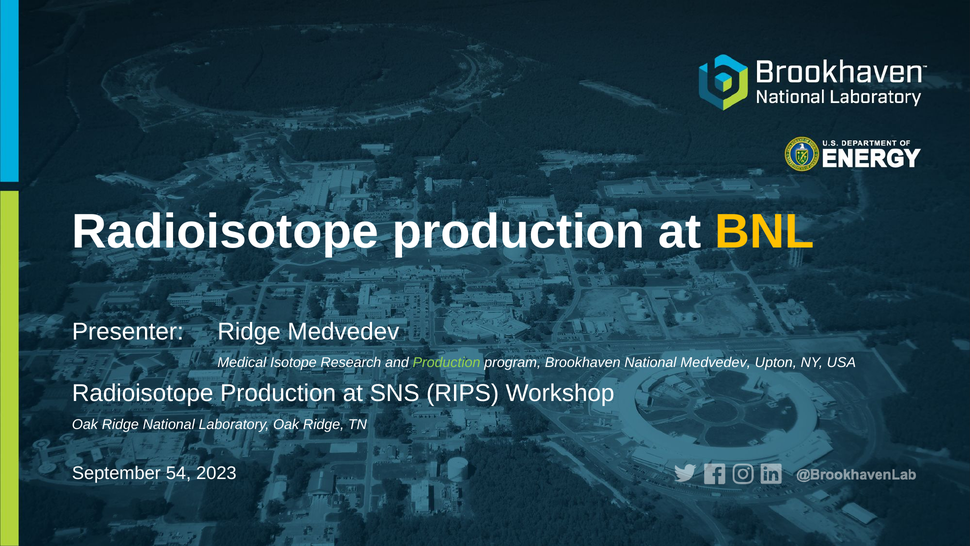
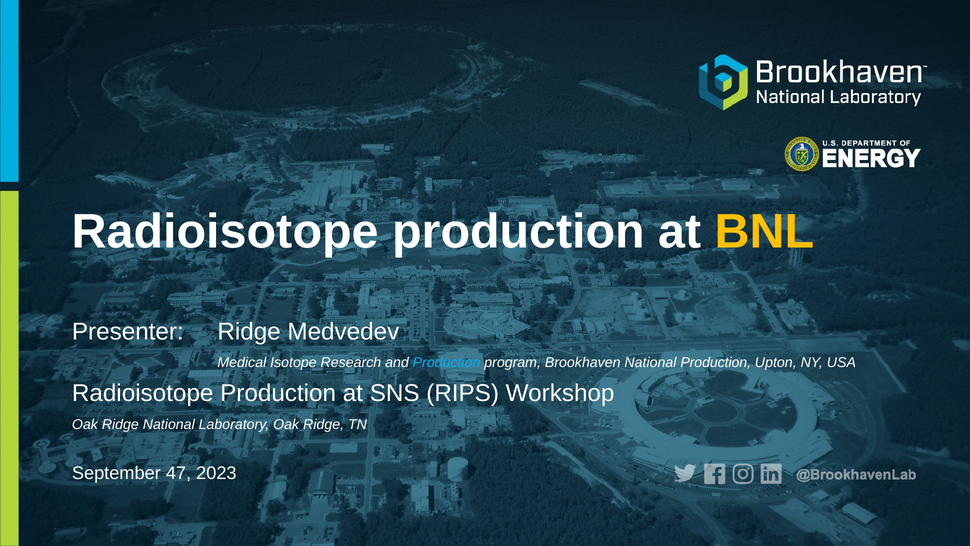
Production at (447, 362) colour: light green -> light blue
National Medvedev: Medvedev -> Production
54: 54 -> 47
